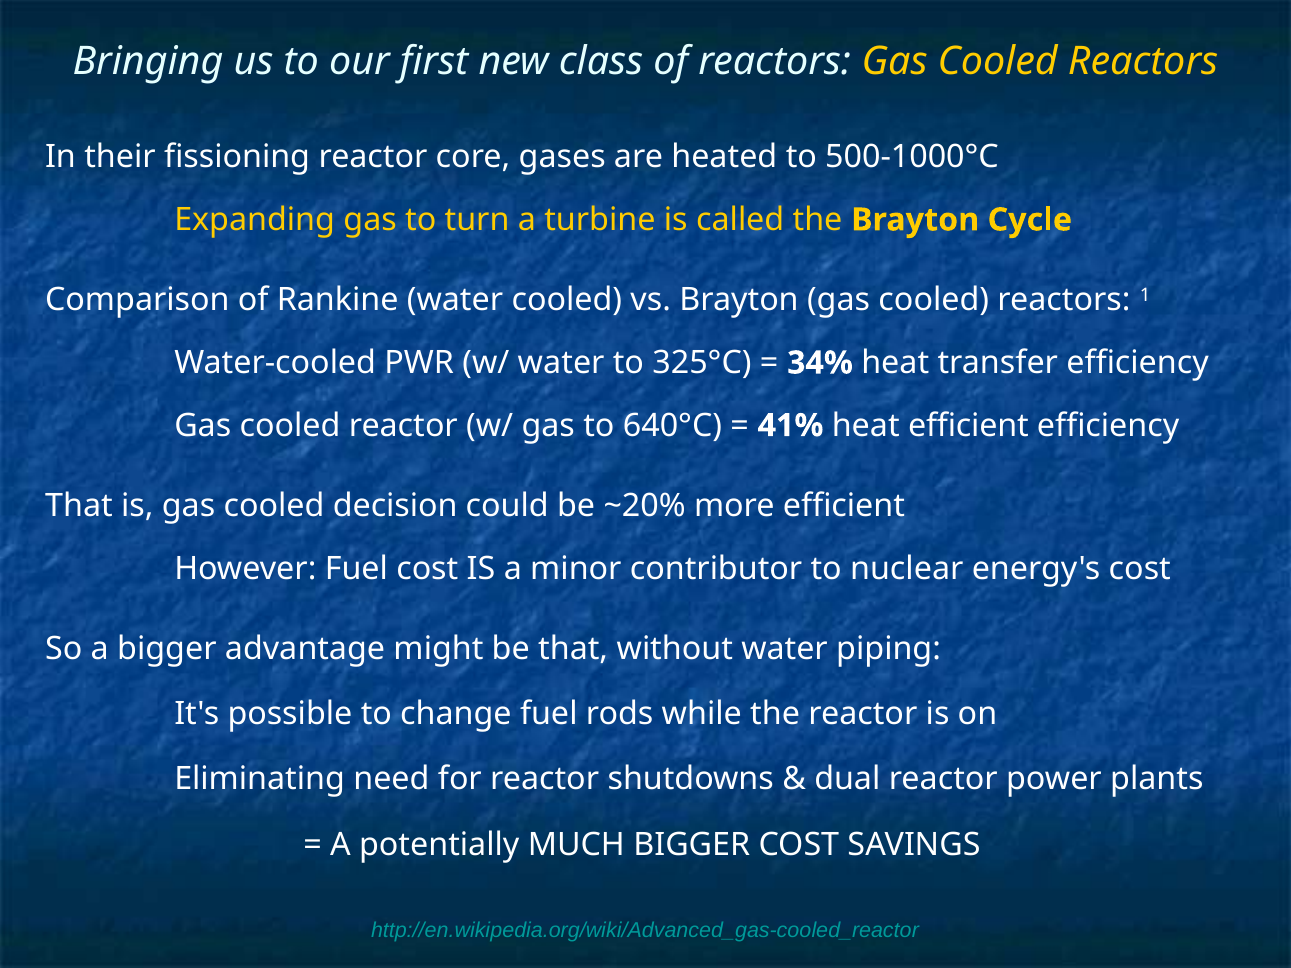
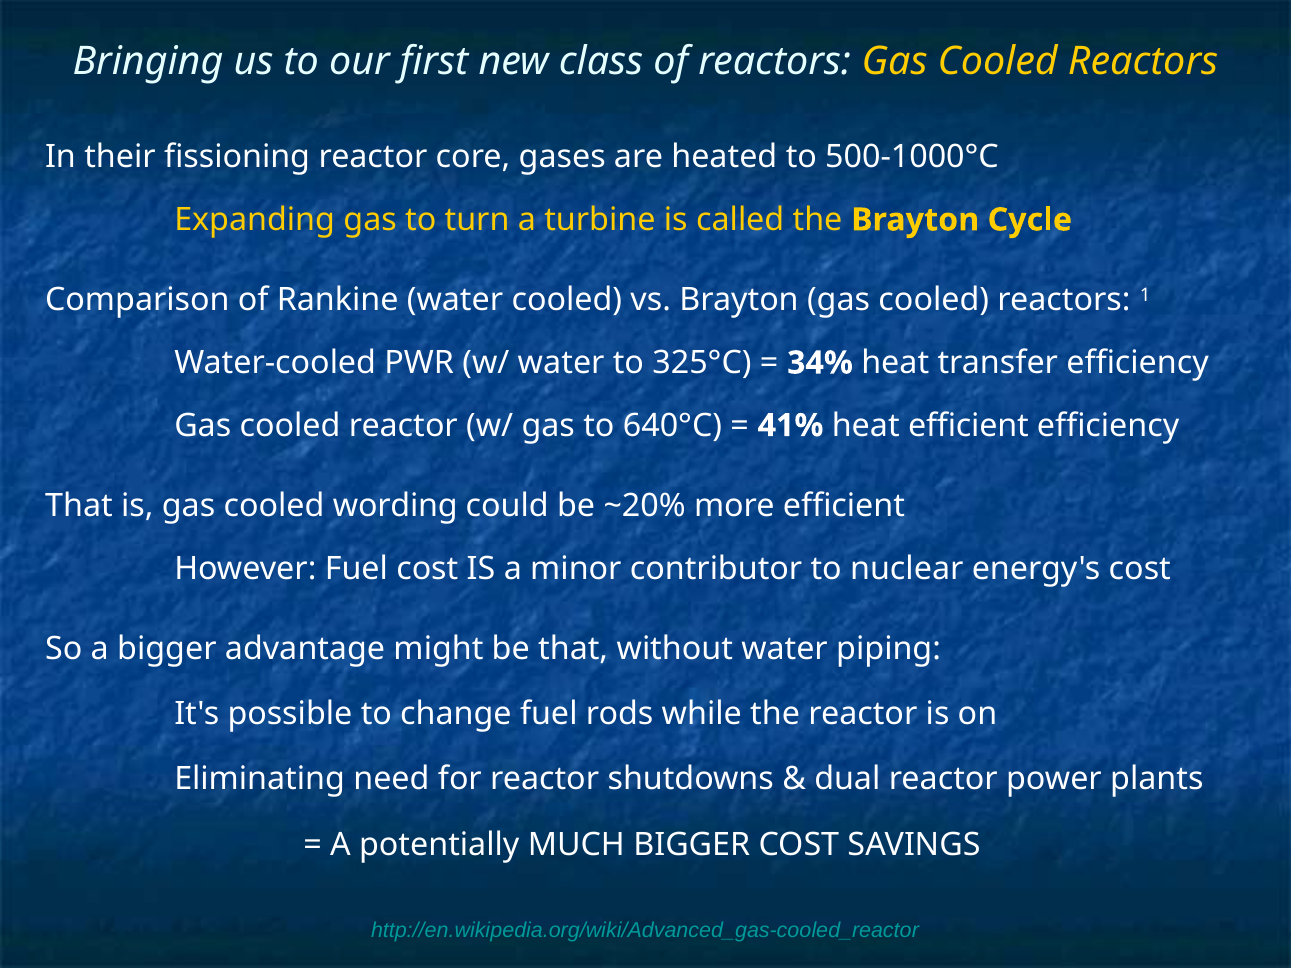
decision: decision -> wording
